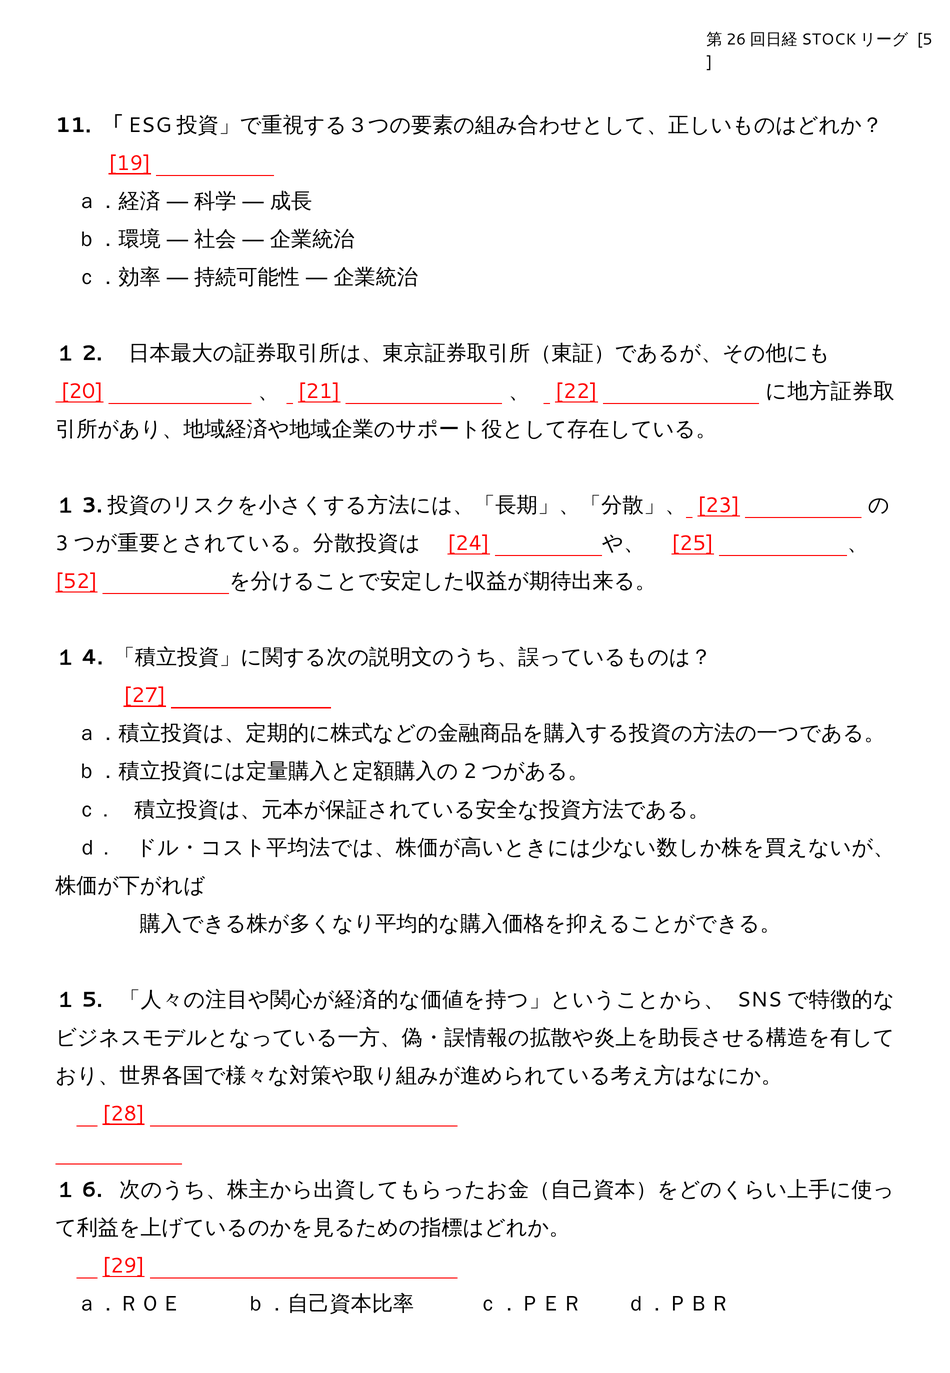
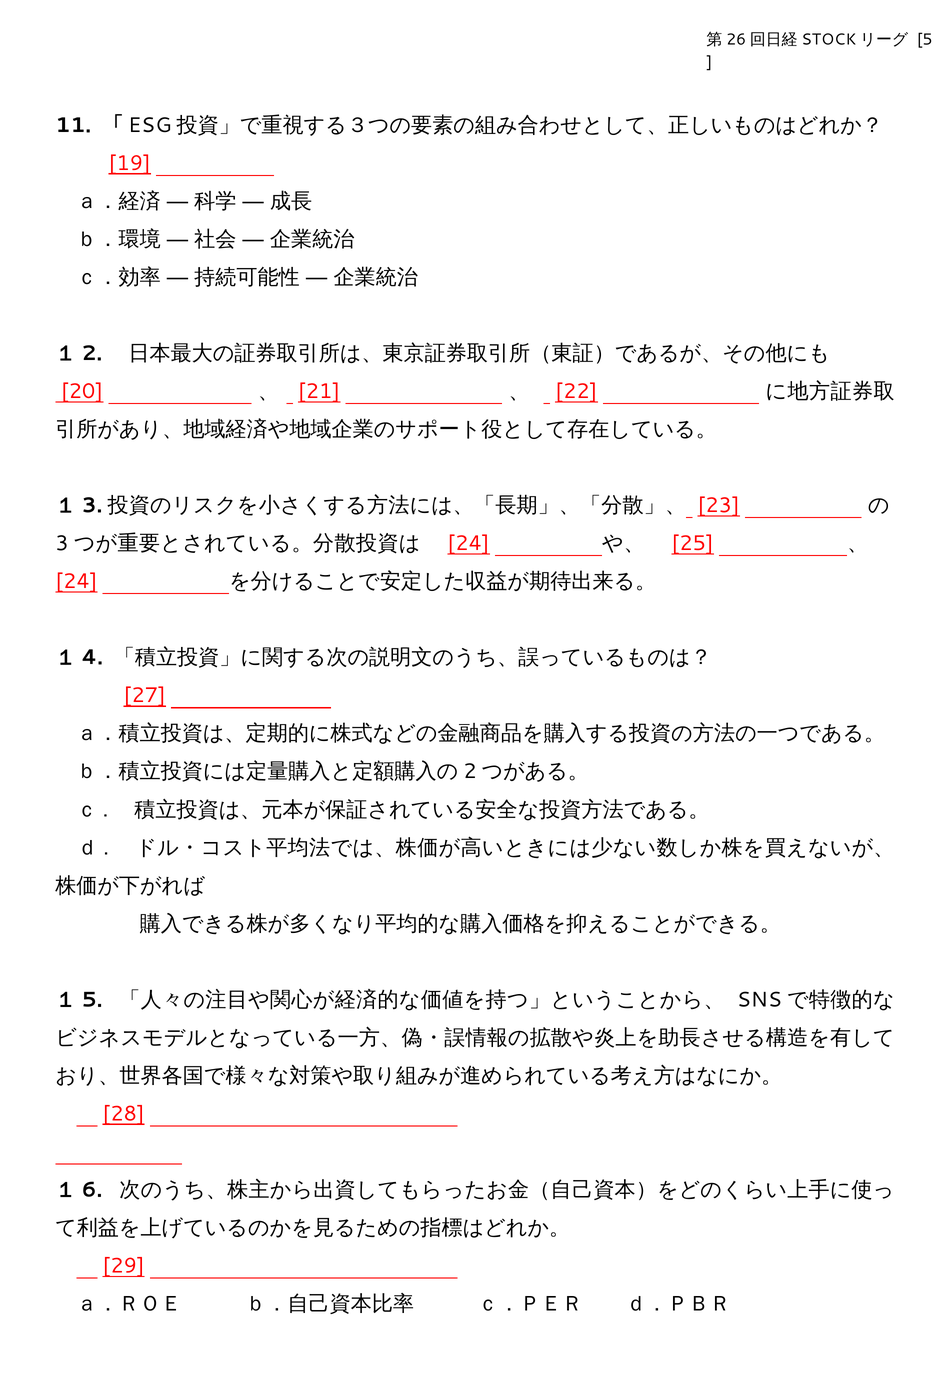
52 at (76, 581): 52 -> 24
